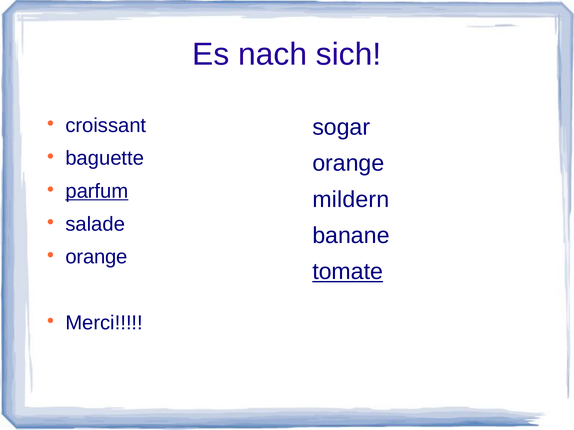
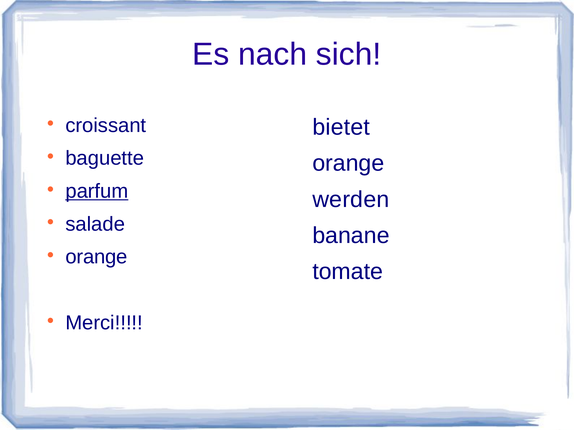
sogar: sogar -> bietet
mildern: mildern -> werden
tomate underline: present -> none
